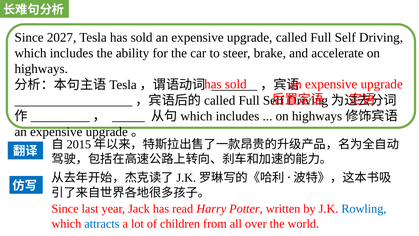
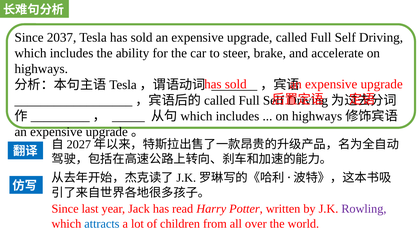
2027: 2027 -> 2037
2015: 2015 -> 2027
Rowling colour: blue -> purple
